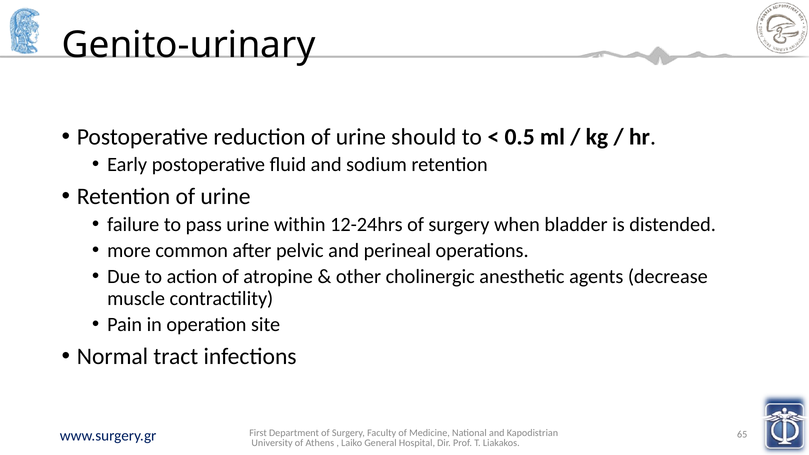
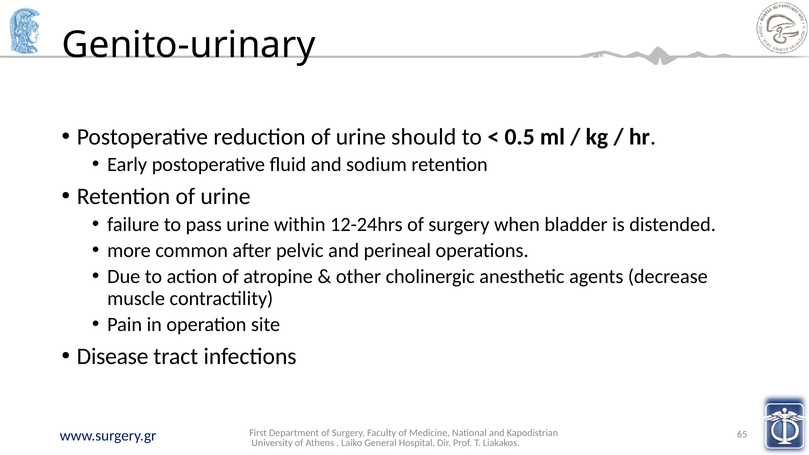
Normal: Normal -> Disease
